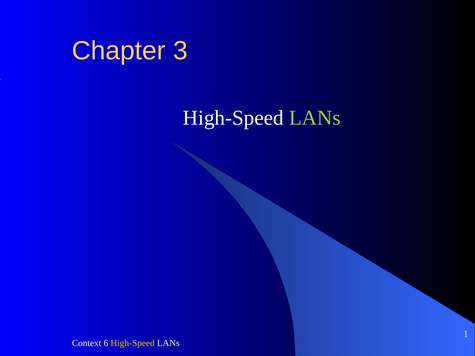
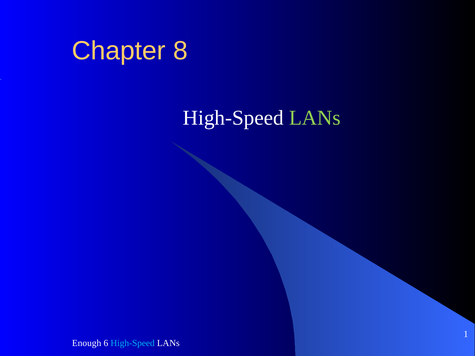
3: 3 -> 8
Context: Context -> Enough
High-Speed at (133, 343) colour: yellow -> light blue
